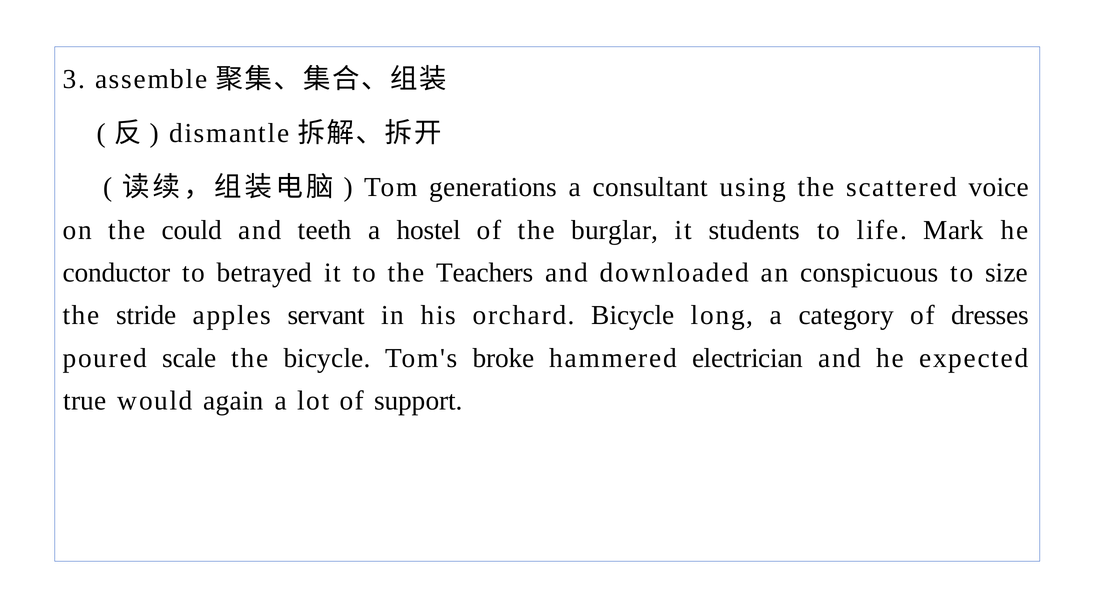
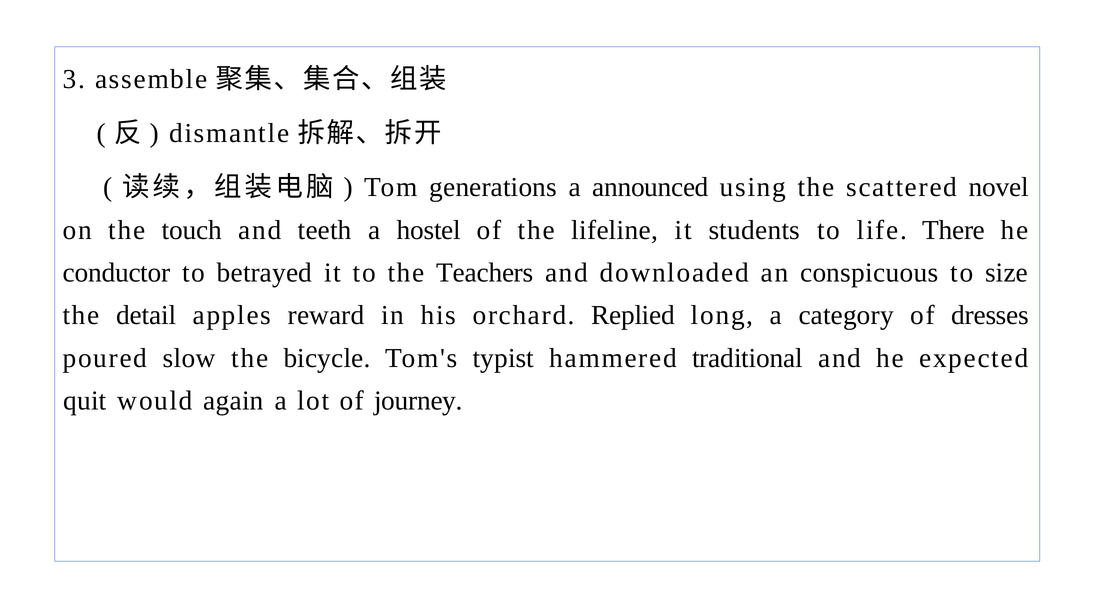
consultant: consultant -> announced
voice: voice -> novel
could: could -> touch
burglar: burglar -> lifeline
Mark: Mark -> There
stride: stride -> detail
servant: servant -> reward
orchard Bicycle: Bicycle -> Replied
scale: scale -> slow
broke: broke -> typist
electrician: electrician -> traditional
true: true -> quit
support: support -> journey
